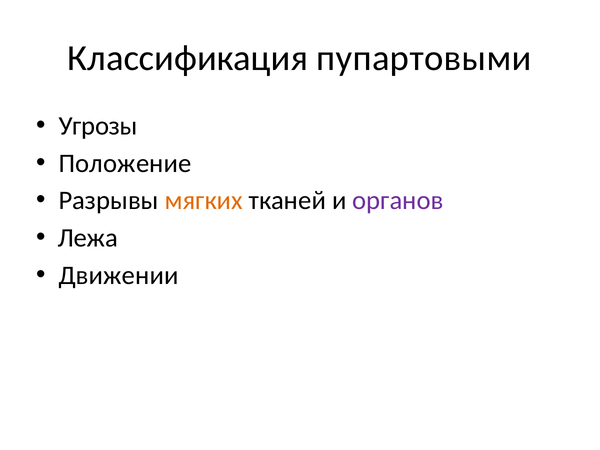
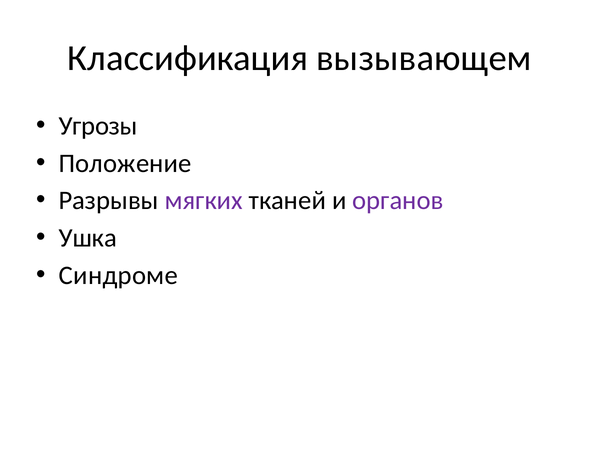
пупартовыми: пупартовыми -> вызывающем
мягких colour: orange -> purple
Лежа: Лежа -> Ушка
Движении: Движении -> Синдроме
